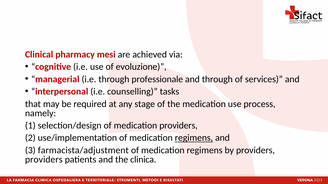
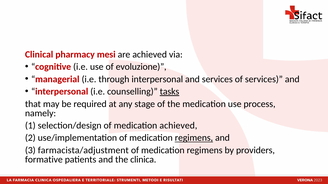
through professionale: professionale -> interpersonal
and through: through -> services
tasks underline: none -> present
medication providers: providers -> achieved
providers at (44, 160): providers -> formative
